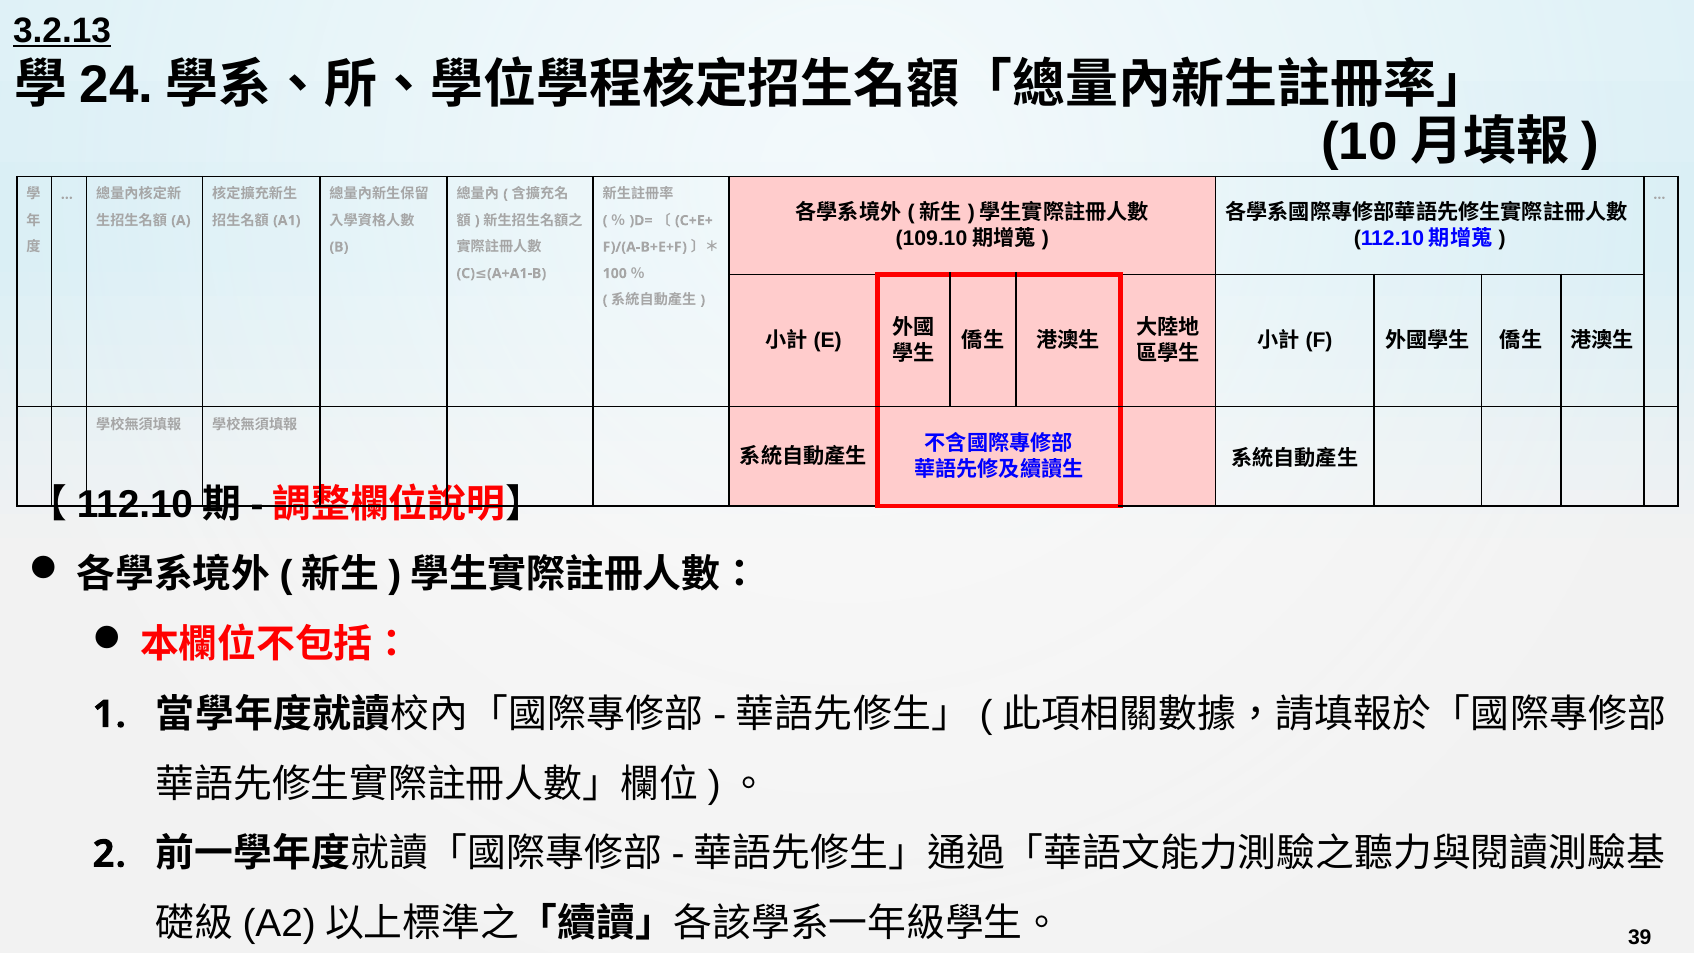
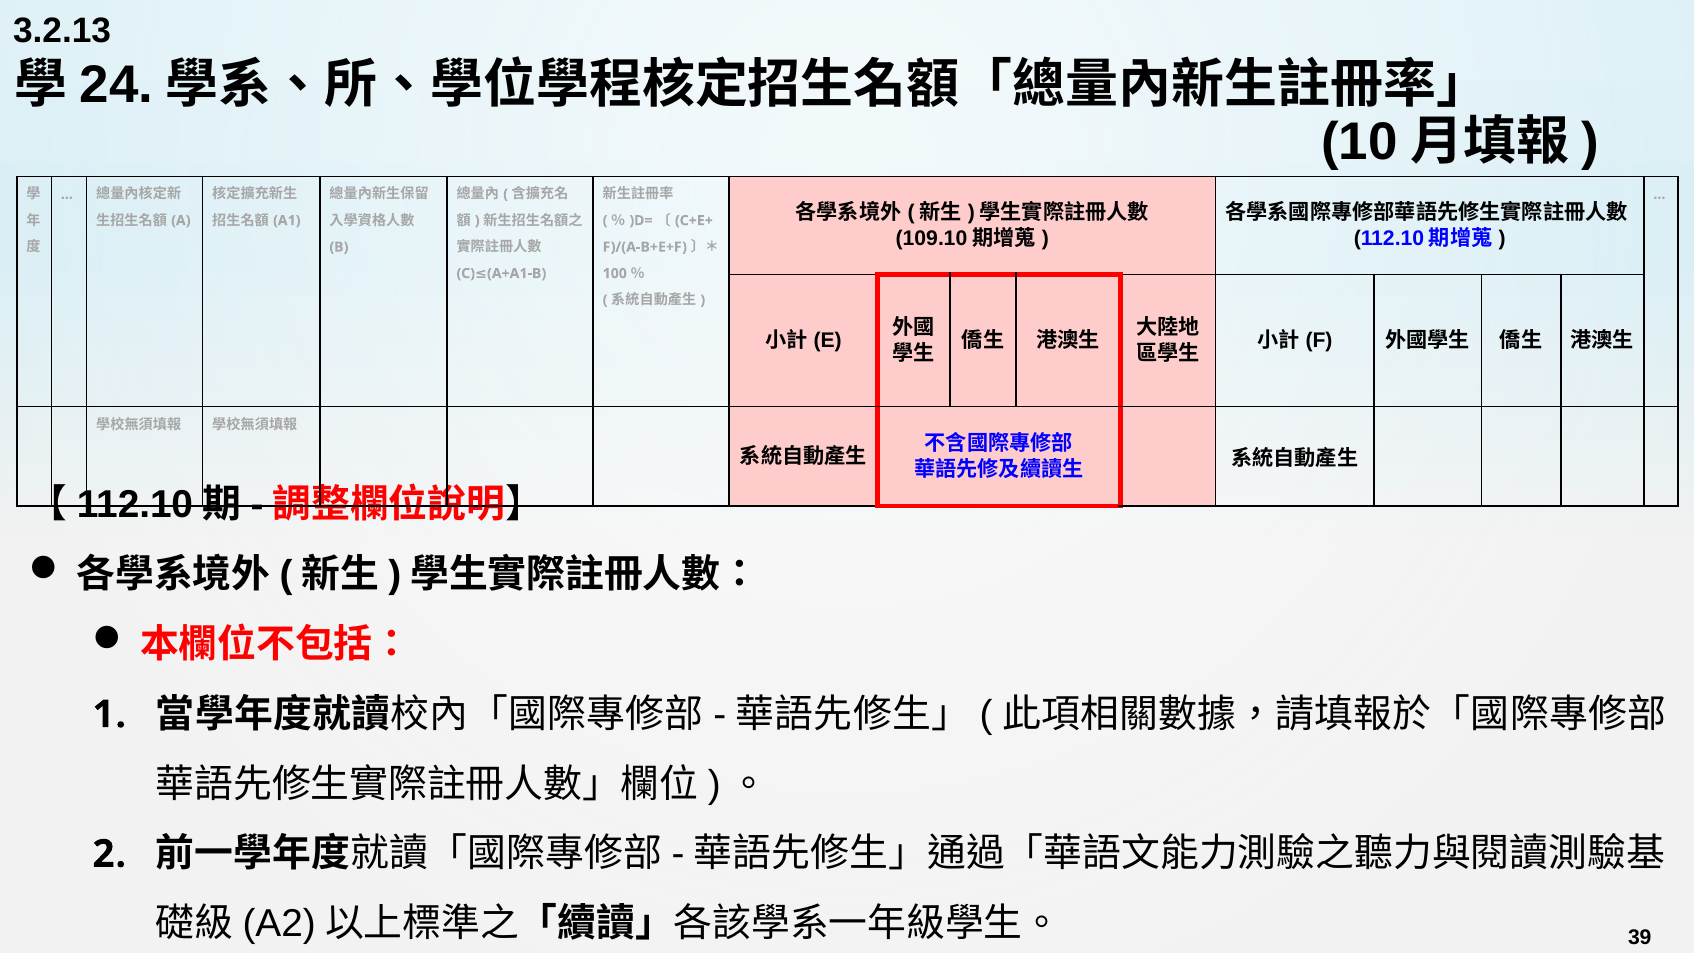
3.2.13 underline: present -> none
